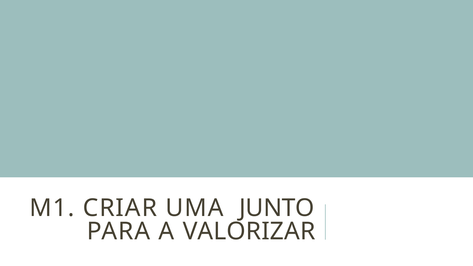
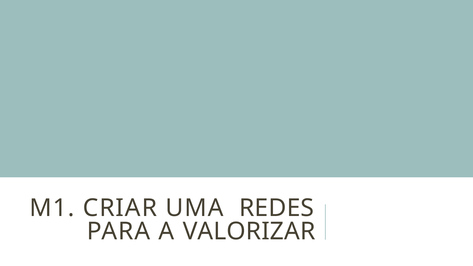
JUNTO: JUNTO -> REDES
